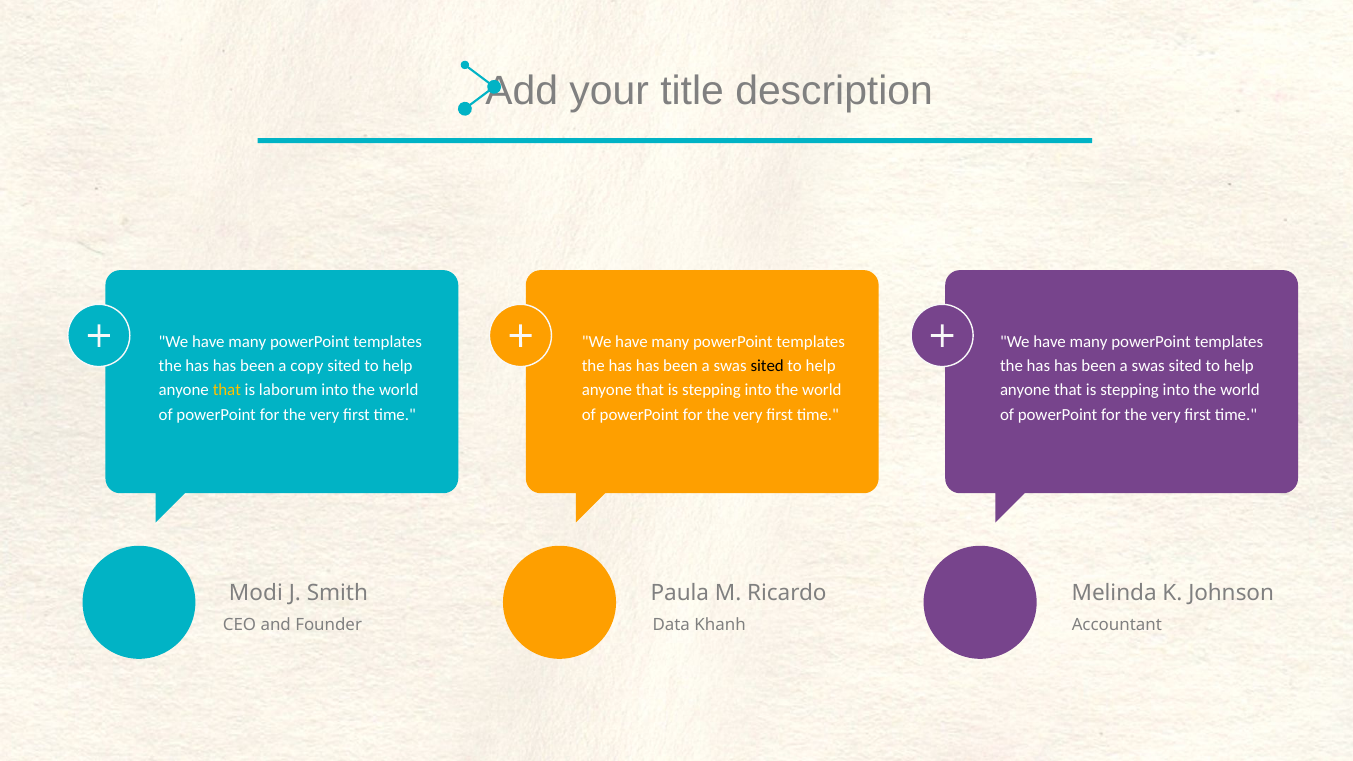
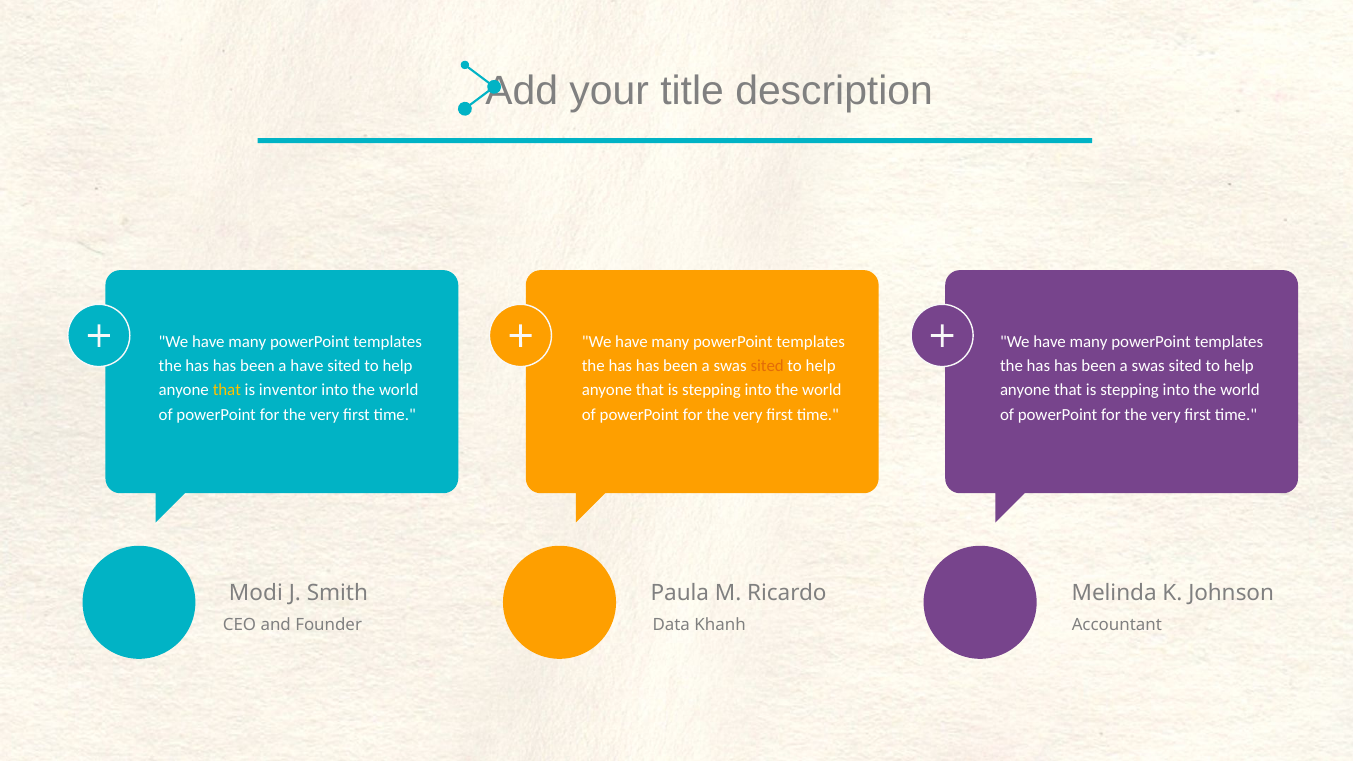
a copy: copy -> have
sited at (767, 366) colour: black -> orange
laborum: laborum -> inventor
